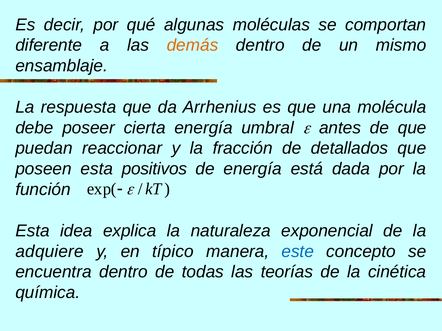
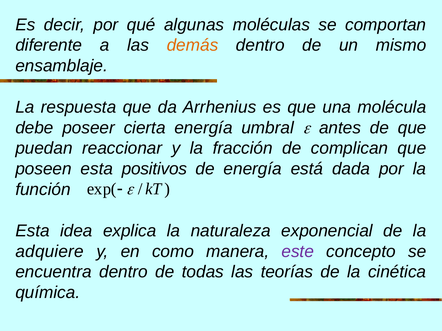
detallados: detallados -> complican
típico: típico -> como
este colour: blue -> purple
